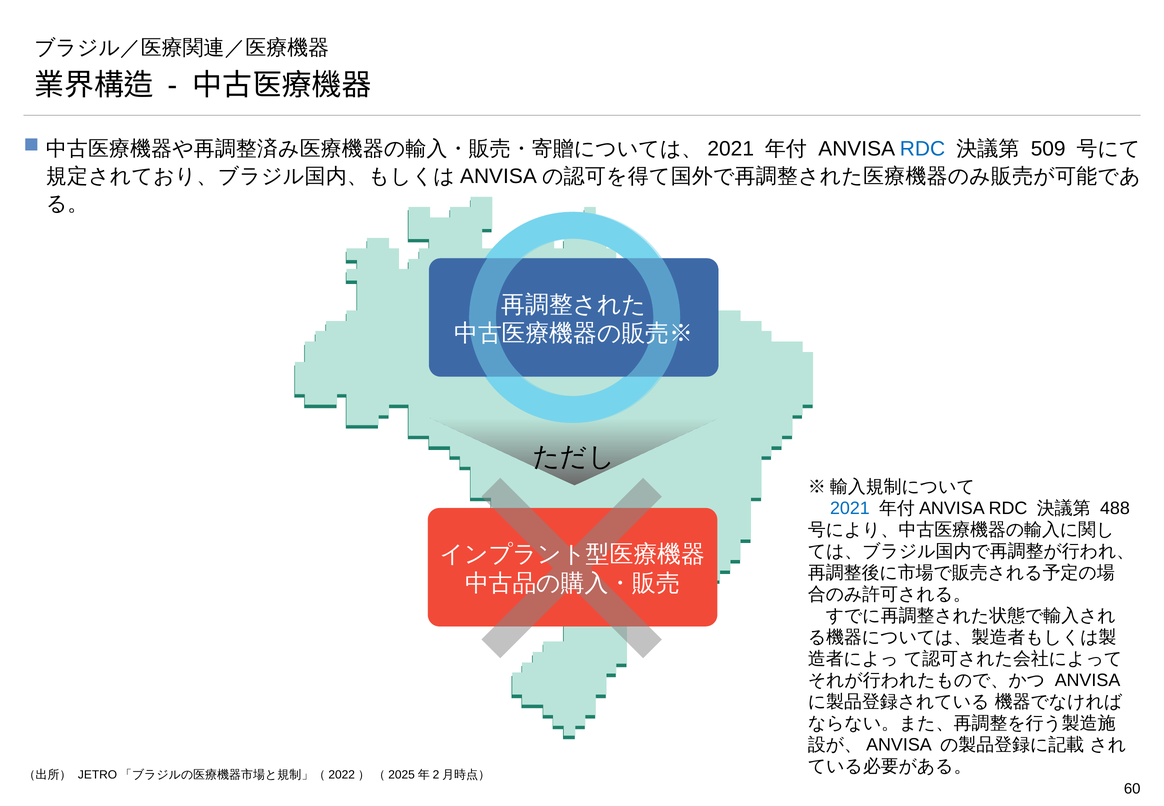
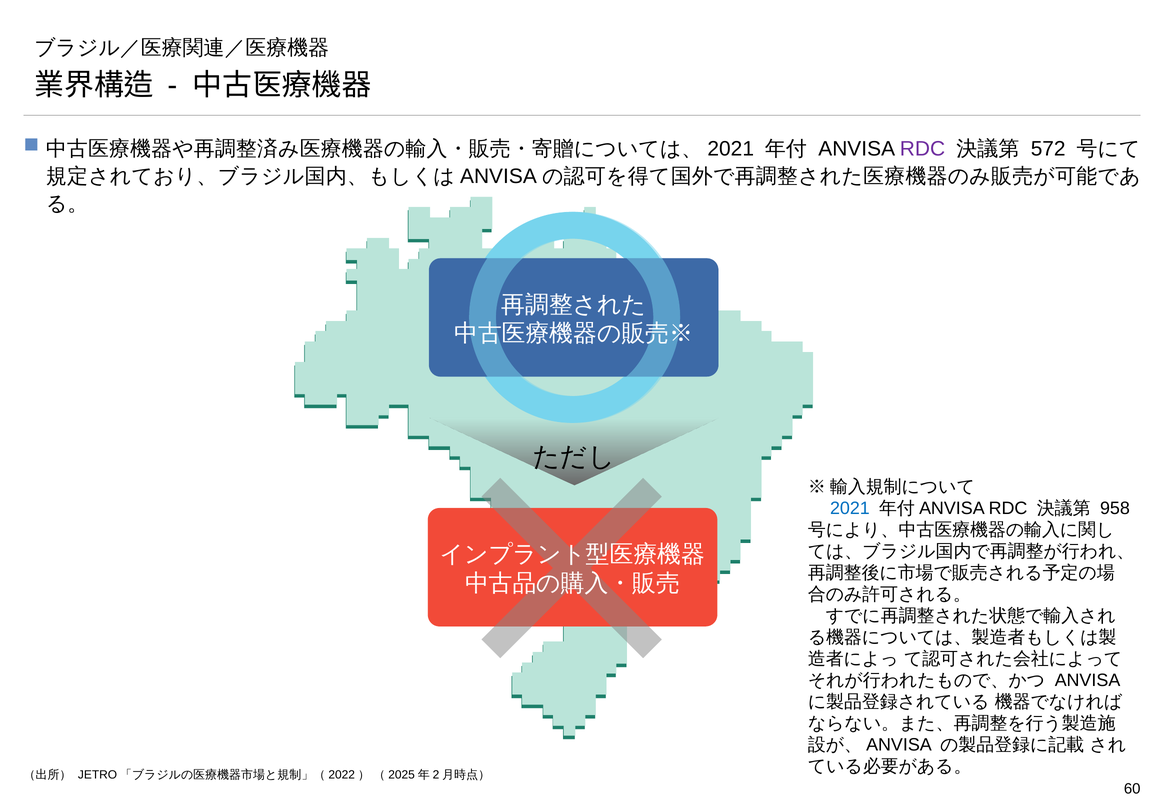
RDC at (922, 149) colour: blue -> purple
509: 509 -> 572
488: 488 -> 958
